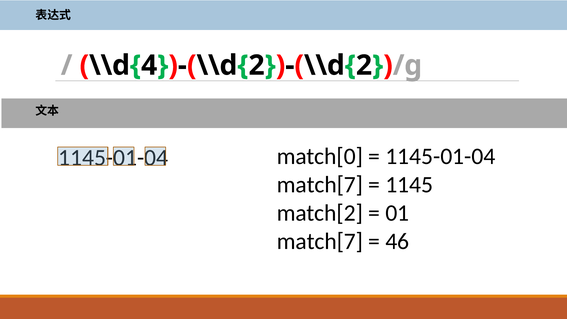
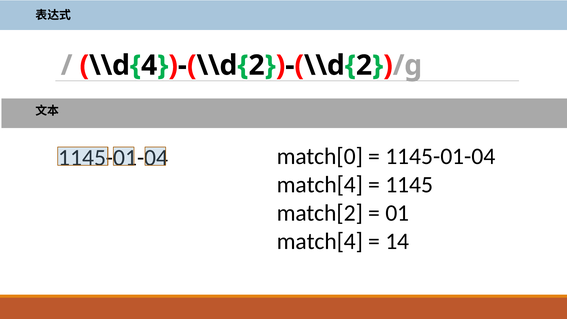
match[7 at (320, 185): match[7 -> match[4
match[7 at (320, 241): match[7 -> match[4
46: 46 -> 14
